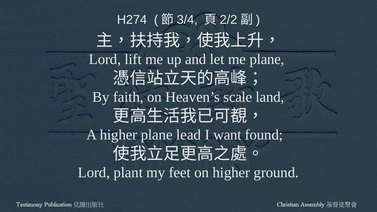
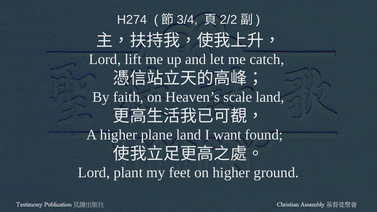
me plane: plane -> catch
plane lead: lead -> land
